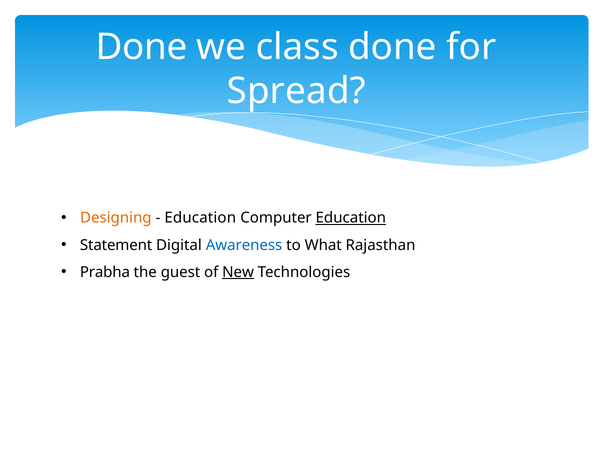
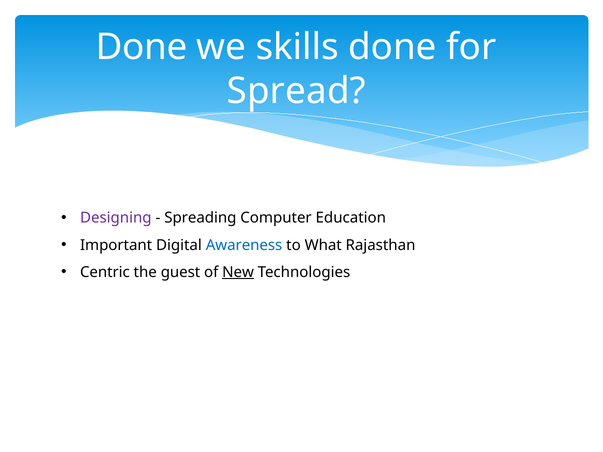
class: class -> skills
Designing colour: orange -> purple
Education at (200, 218): Education -> Spreading
Education at (351, 218) underline: present -> none
Statement: Statement -> Important
Prabha: Prabha -> Centric
